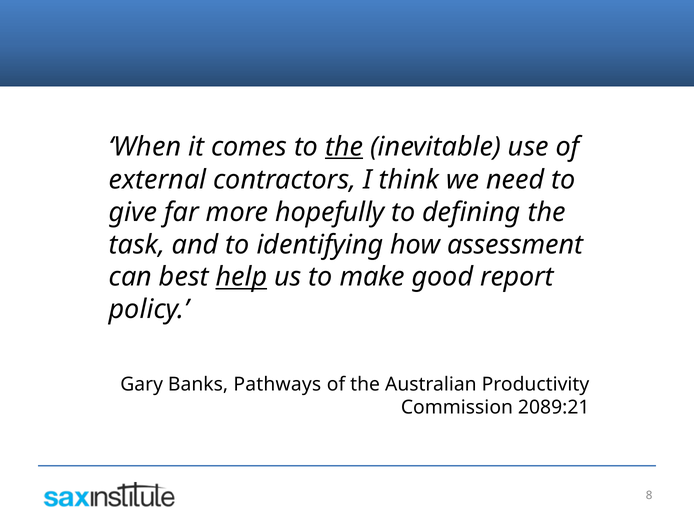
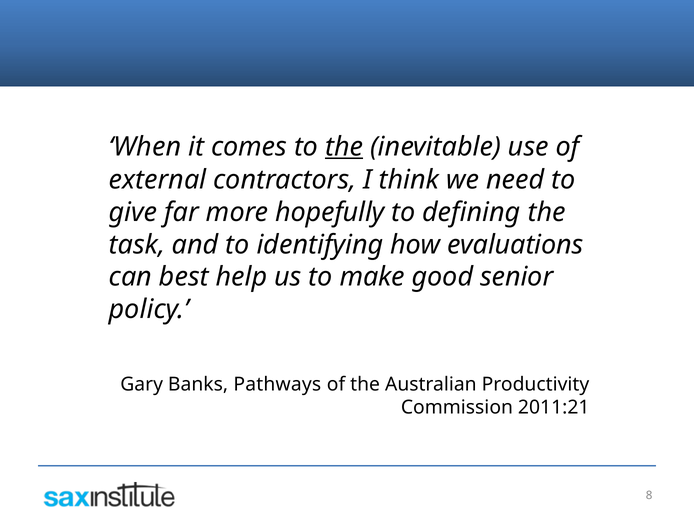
assessment: assessment -> evaluations
help underline: present -> none
report: report -> senior
2089:21: 2089:21 -> 2011:21
